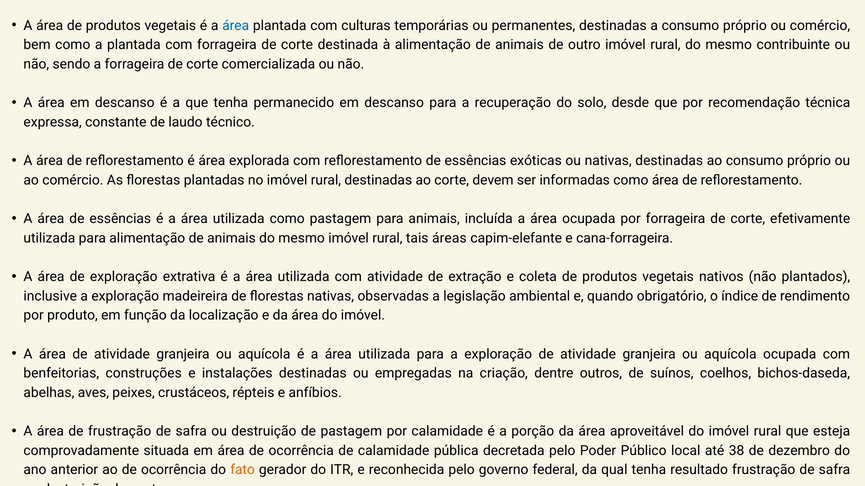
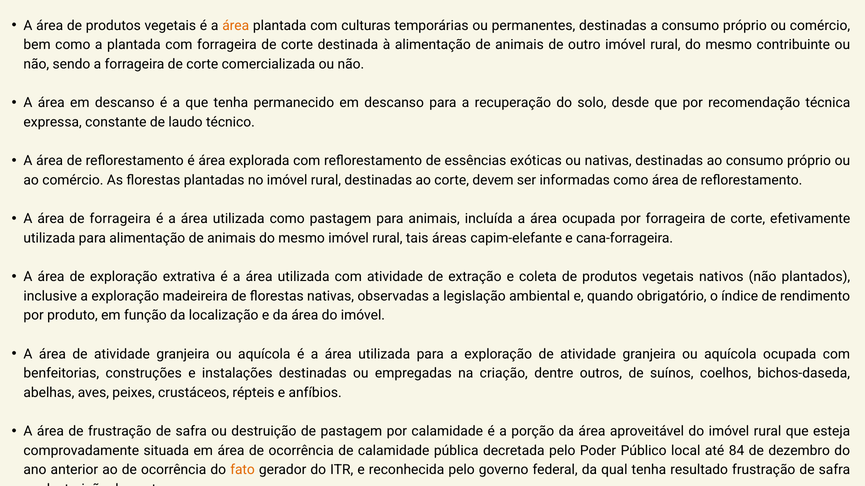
área at (236, 26) colour: blue -> orange
área de essências: essências -> forrageira
38: 38 -> 84
